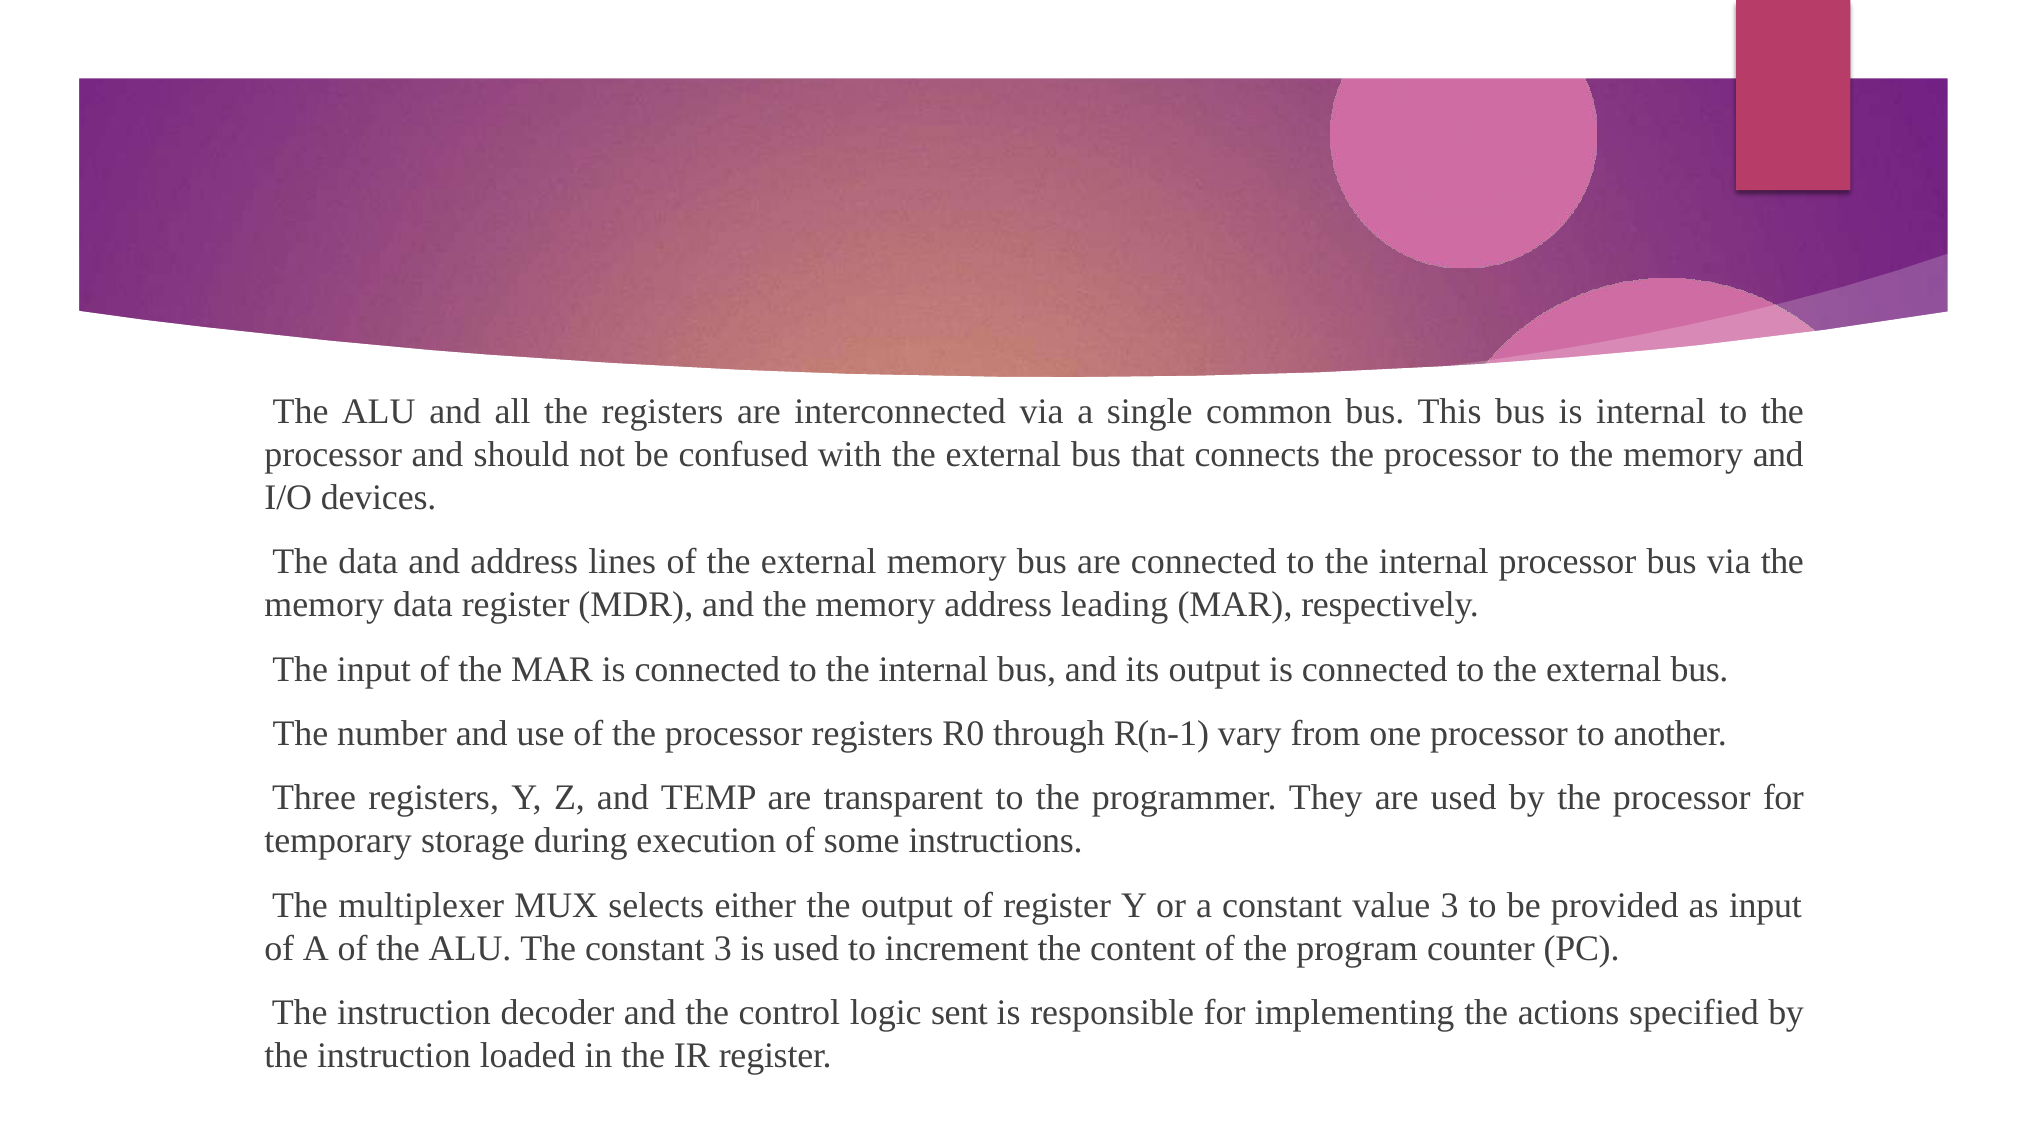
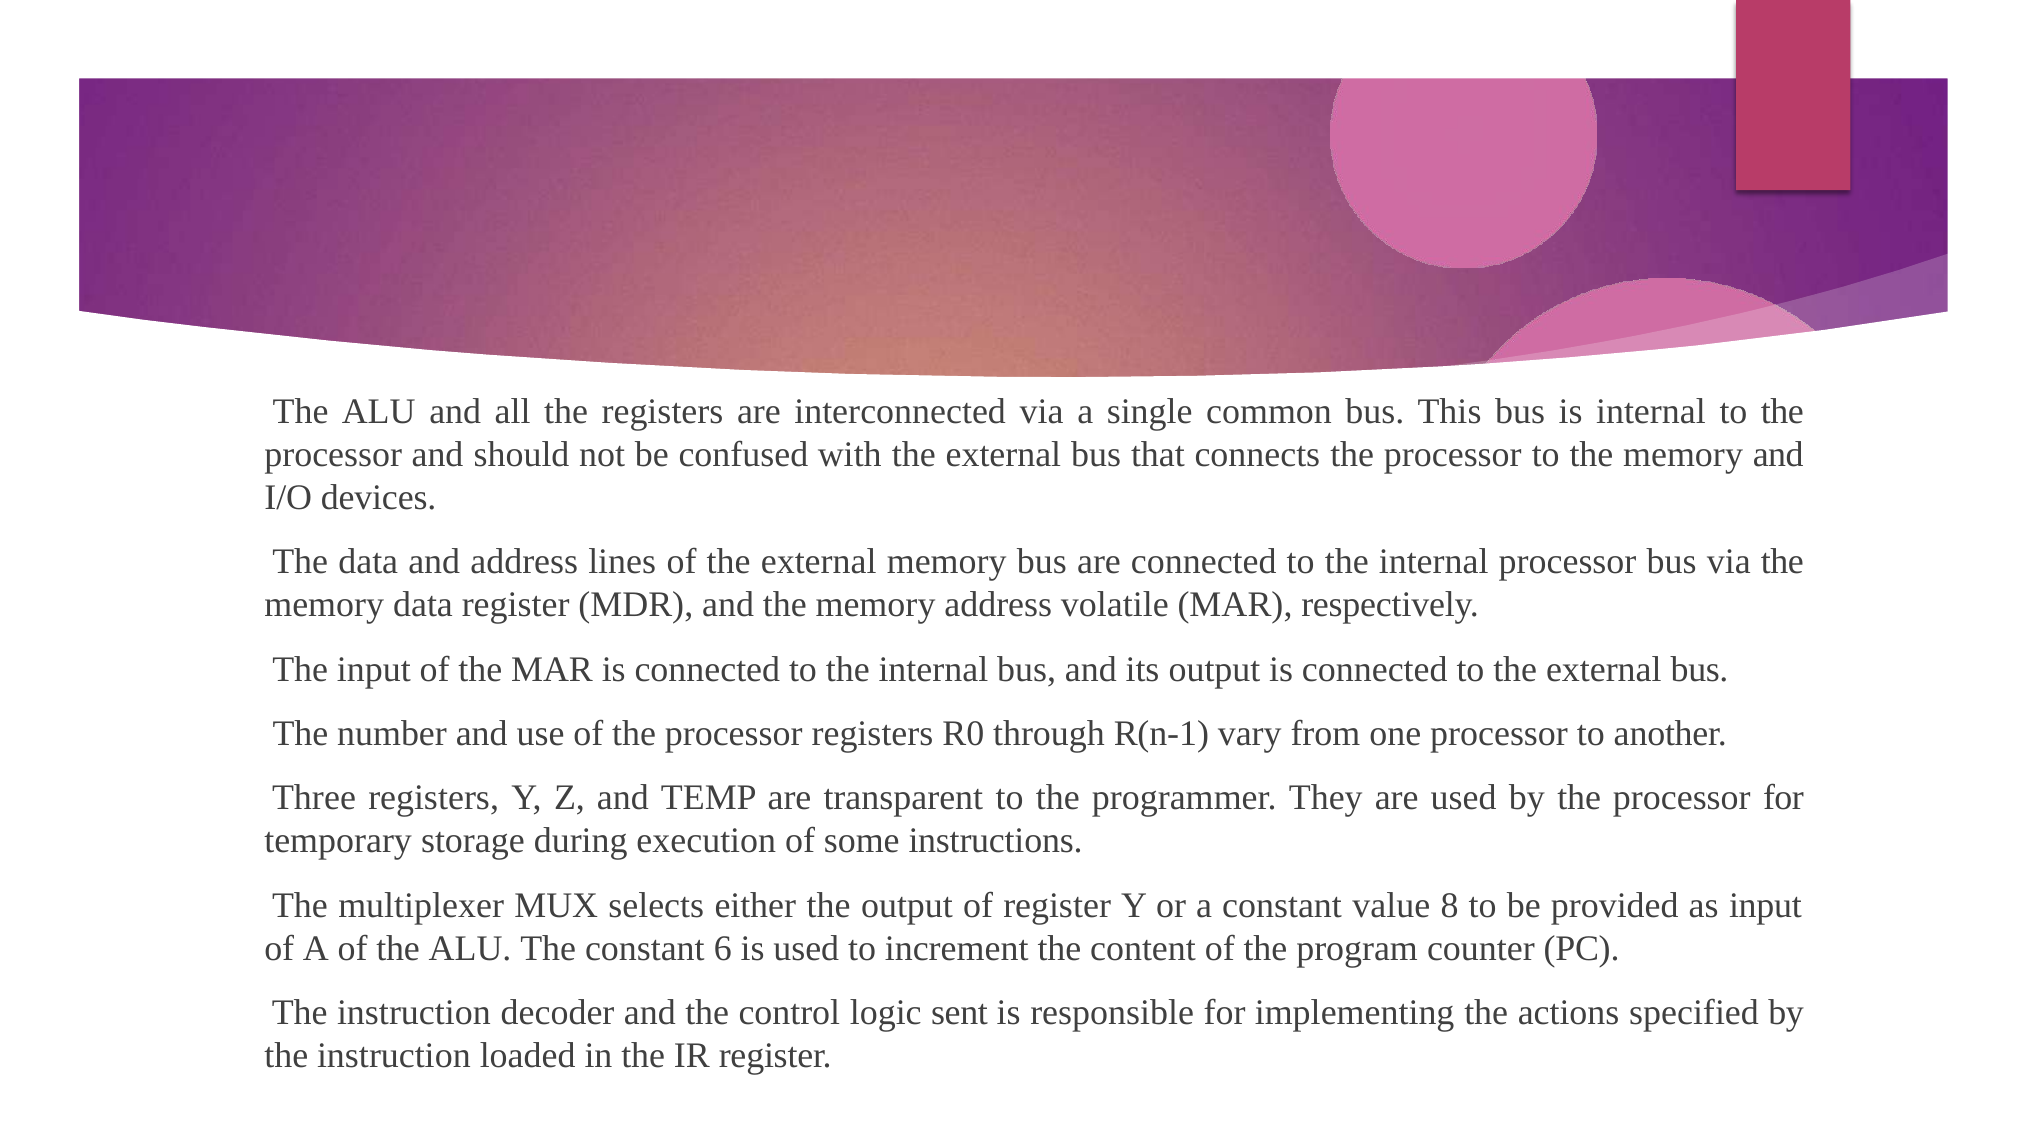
leading: leading -> volatile
value 3: 3 -> 8
constant 3: 3 -> 6
